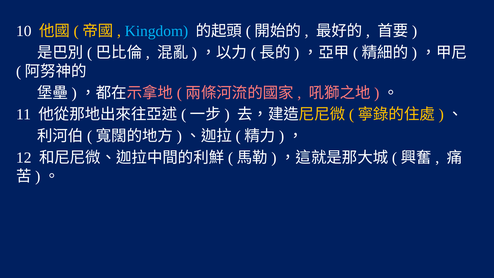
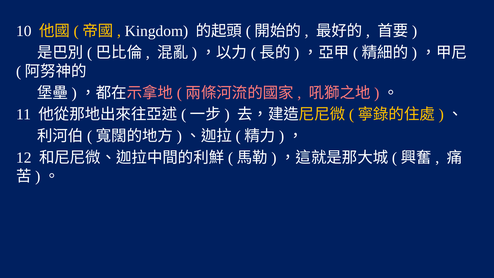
Kingdom colour: light blue -> white
